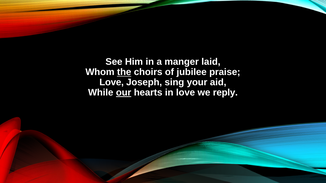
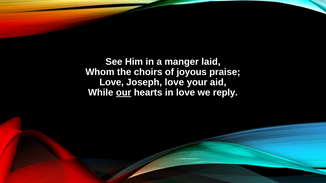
the underline: present -> none
jubilee: jubilee -> joyous
Joseph sing: sing -> love
